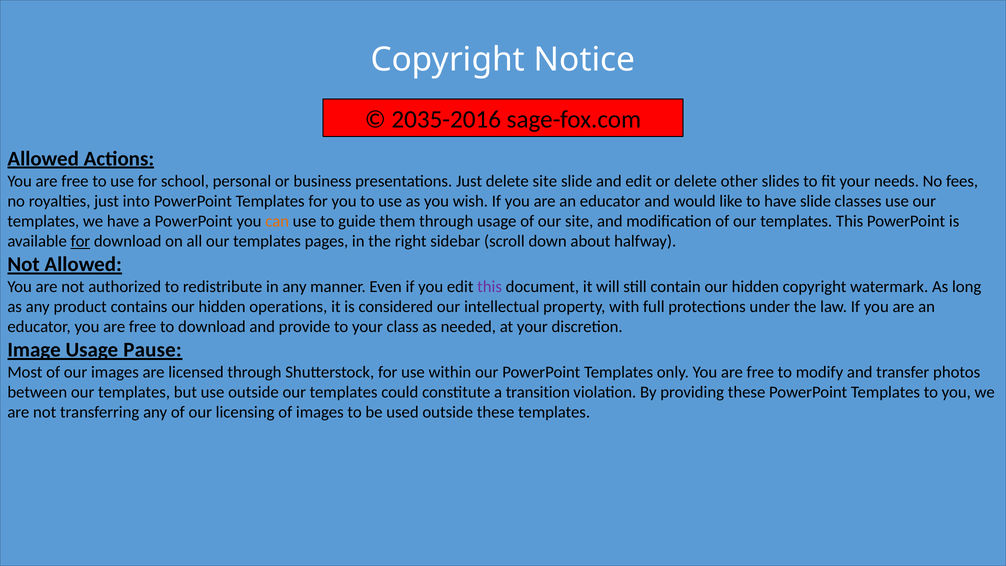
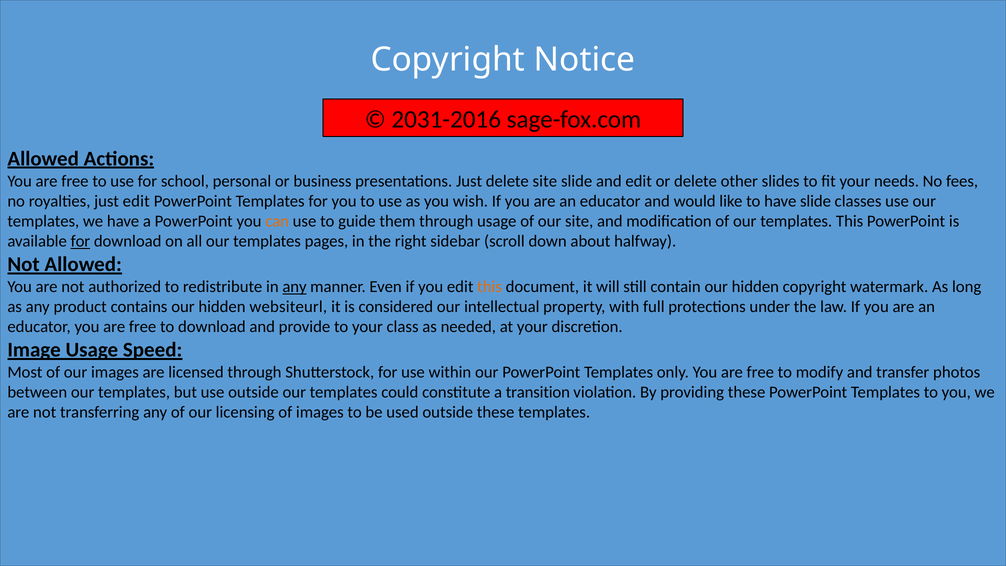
2035-2016: 2035-2016 -> 2031-2016
just into: into -> edit
any at (295, 287) underline: none -> present
this at (490, 287) colour: purple -> orange
operations: operations -> websiteurl
Pause: Pause -> Speed
